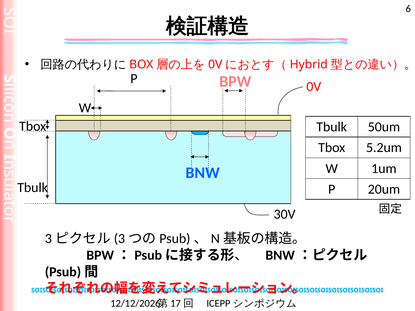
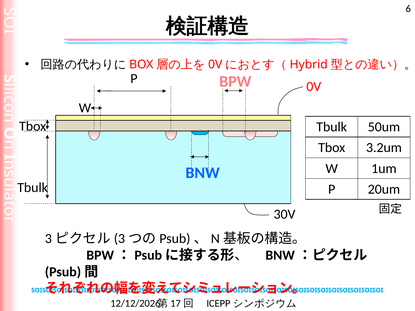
5.2um: 5.2um -> 3.2um
